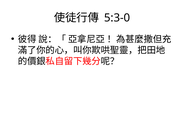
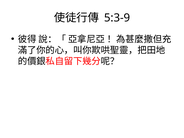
5:3-0: 5:3-0 -> 5:3-9
